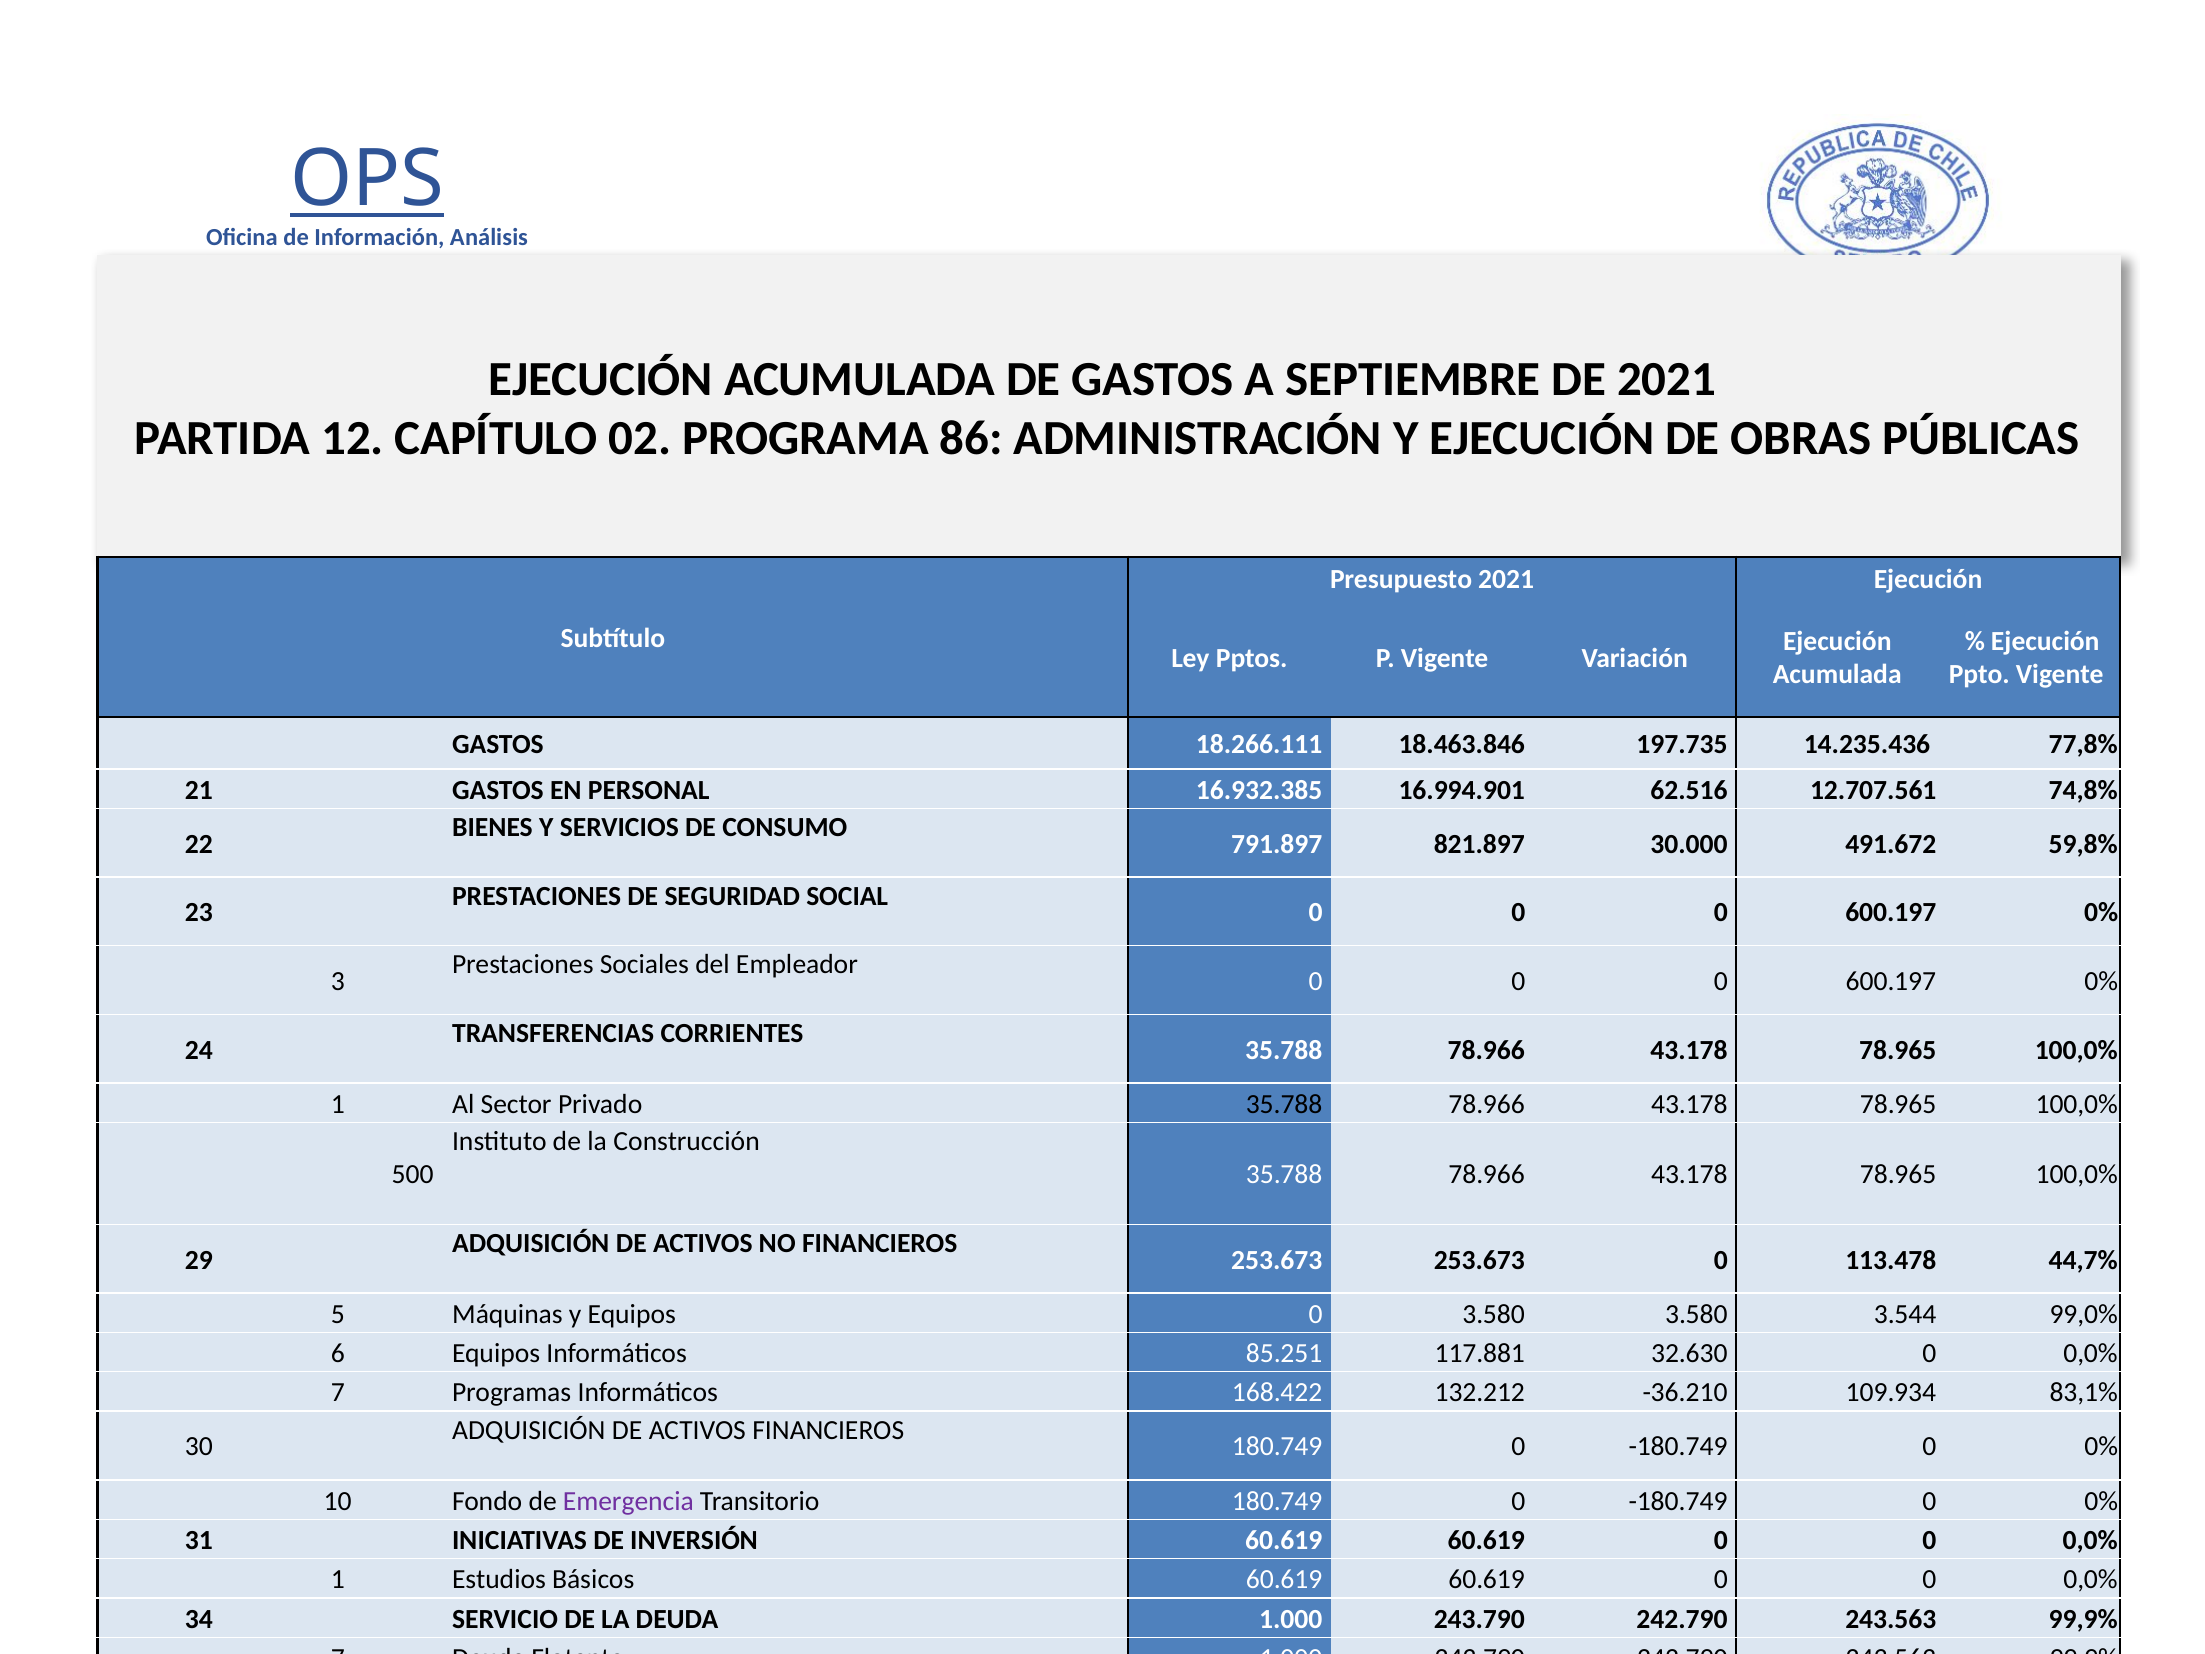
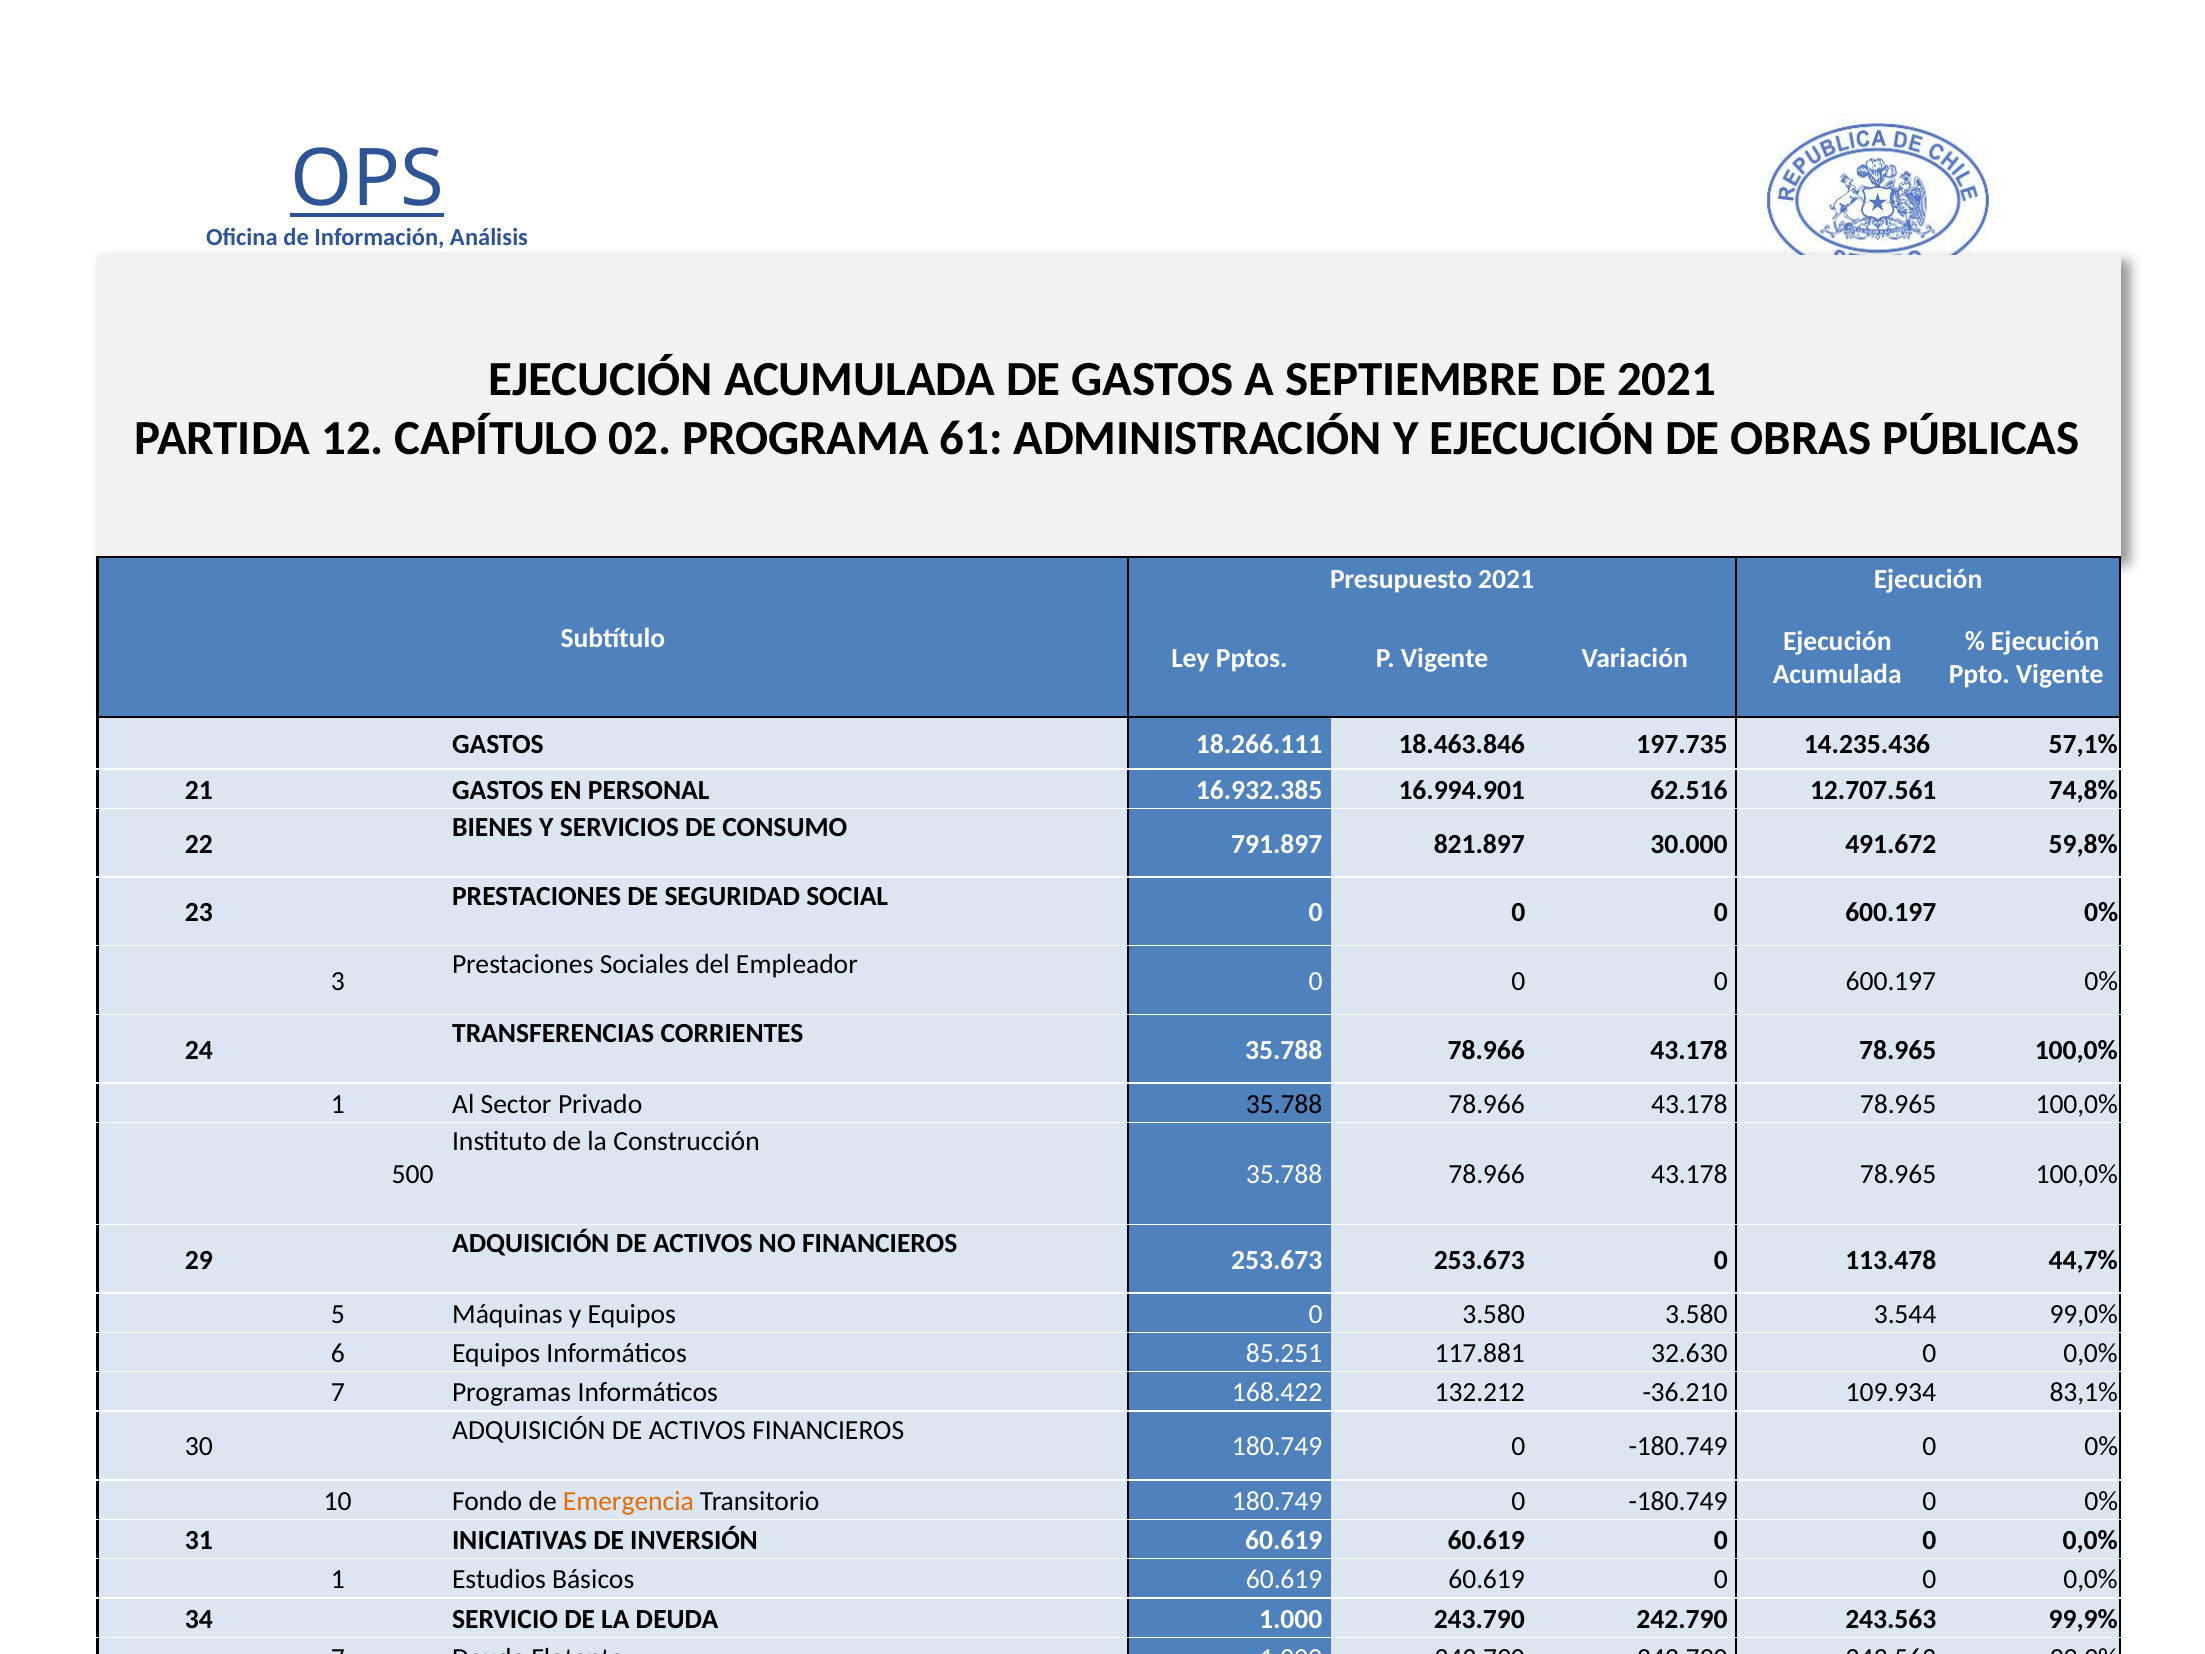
86: 86 -> 61
77,8%: 77,8% -> 57,1%
Emergencia colour: purple -> orange
